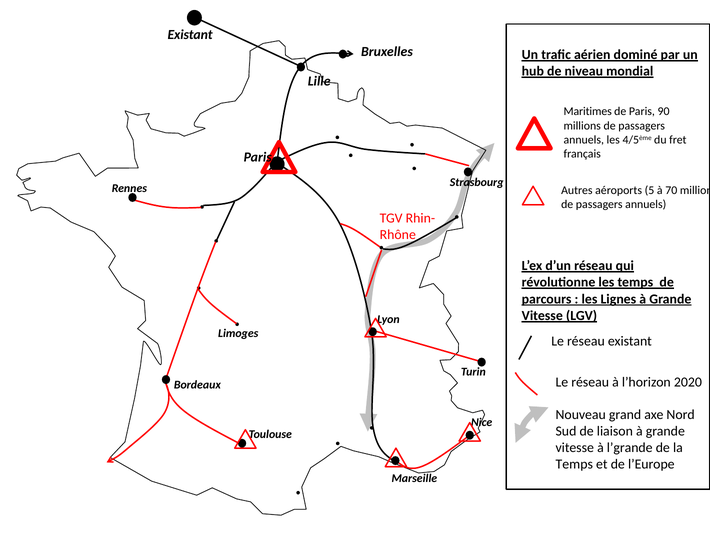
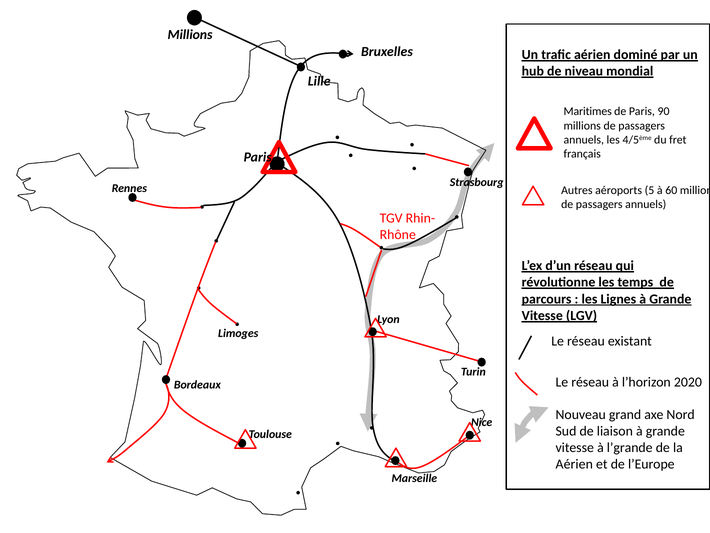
Existant at (190, 35): Existant -> Millions
70: 70 -> 60
Temps at (574, 464): Temps -> Aérien
